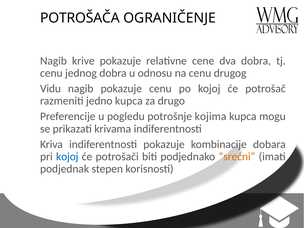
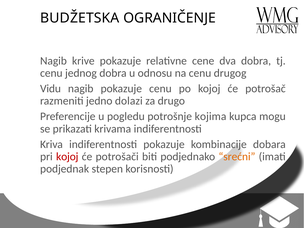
POTROŠAČA: POTROŠAČA -> BUDŽETSKA
jedno kupca: kupca -> dolazi
kojoj at (67, 157) colour: blue -> red
